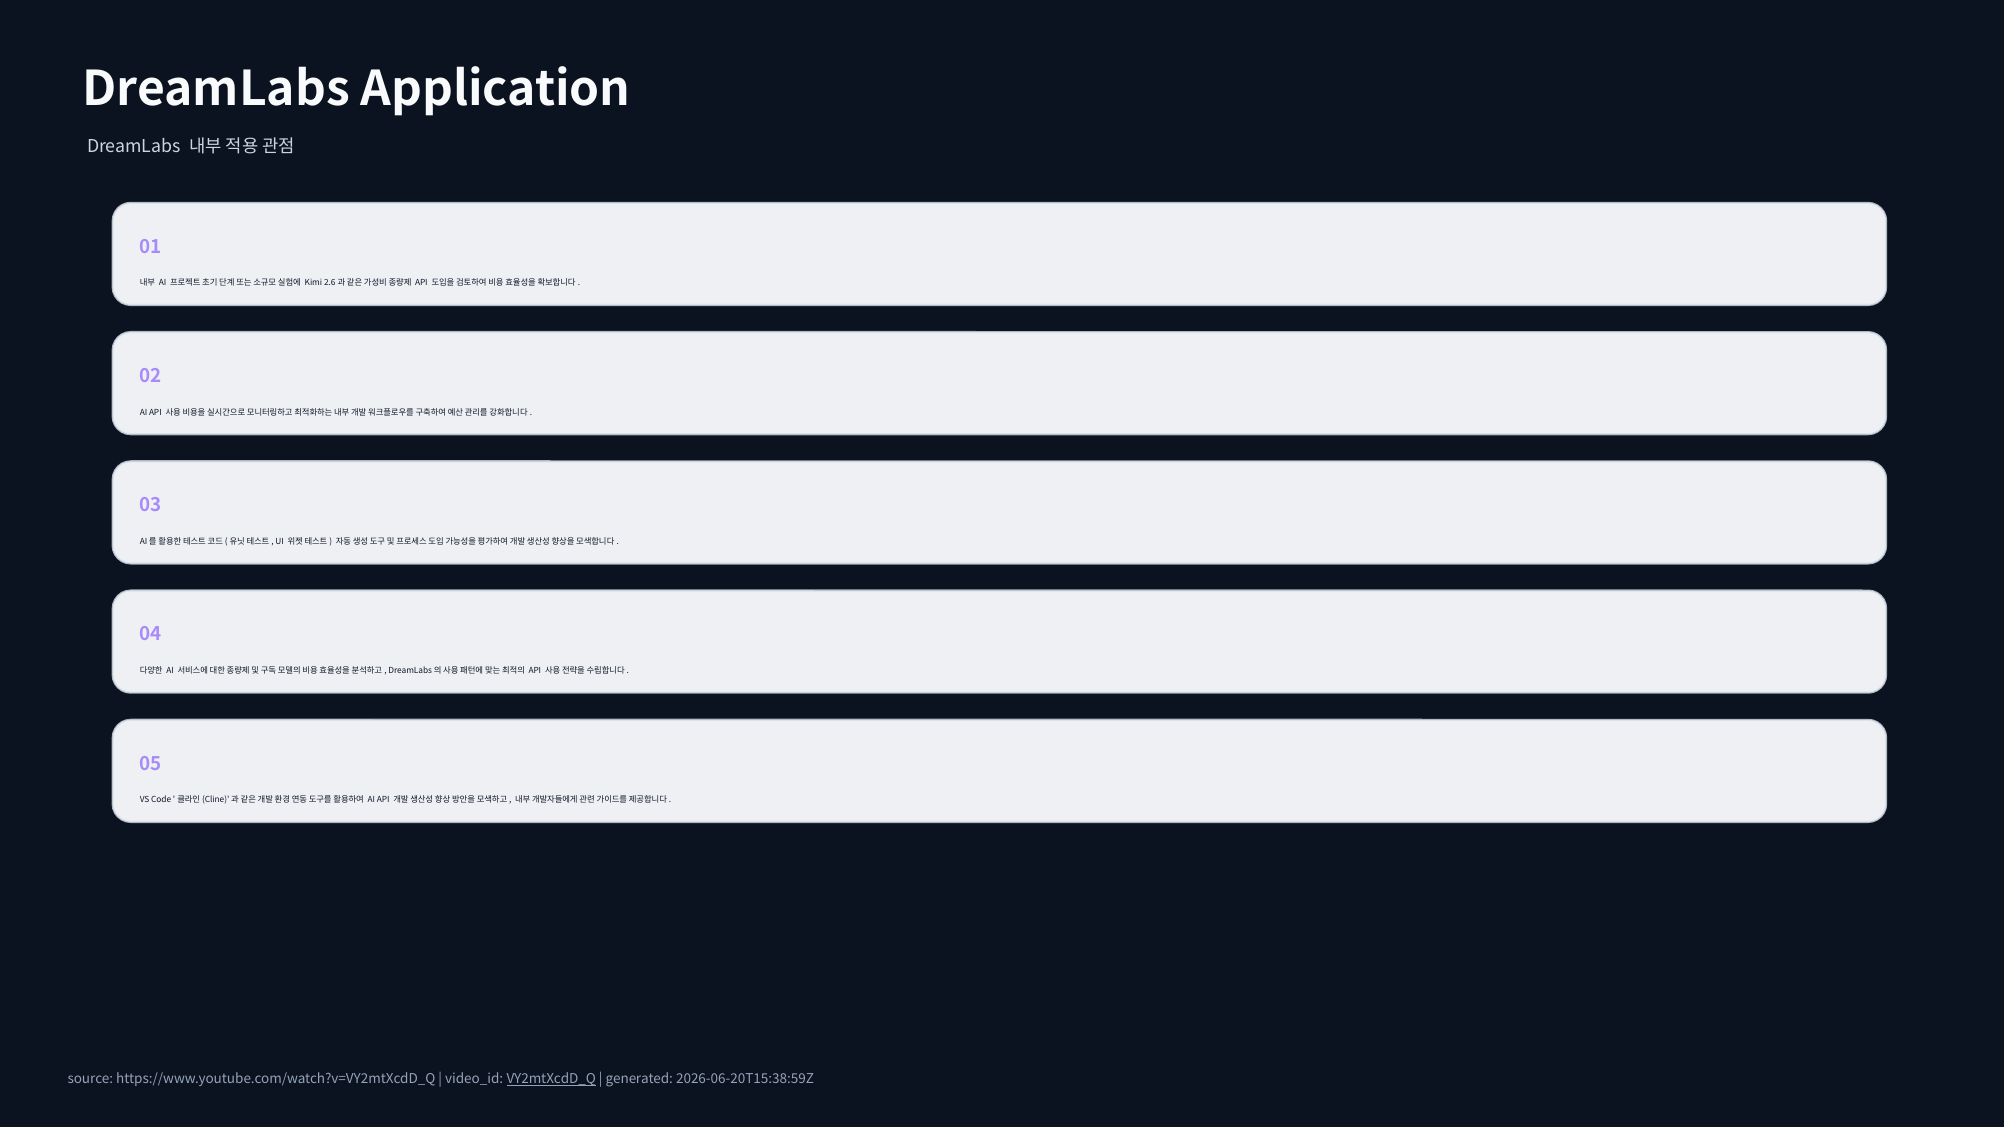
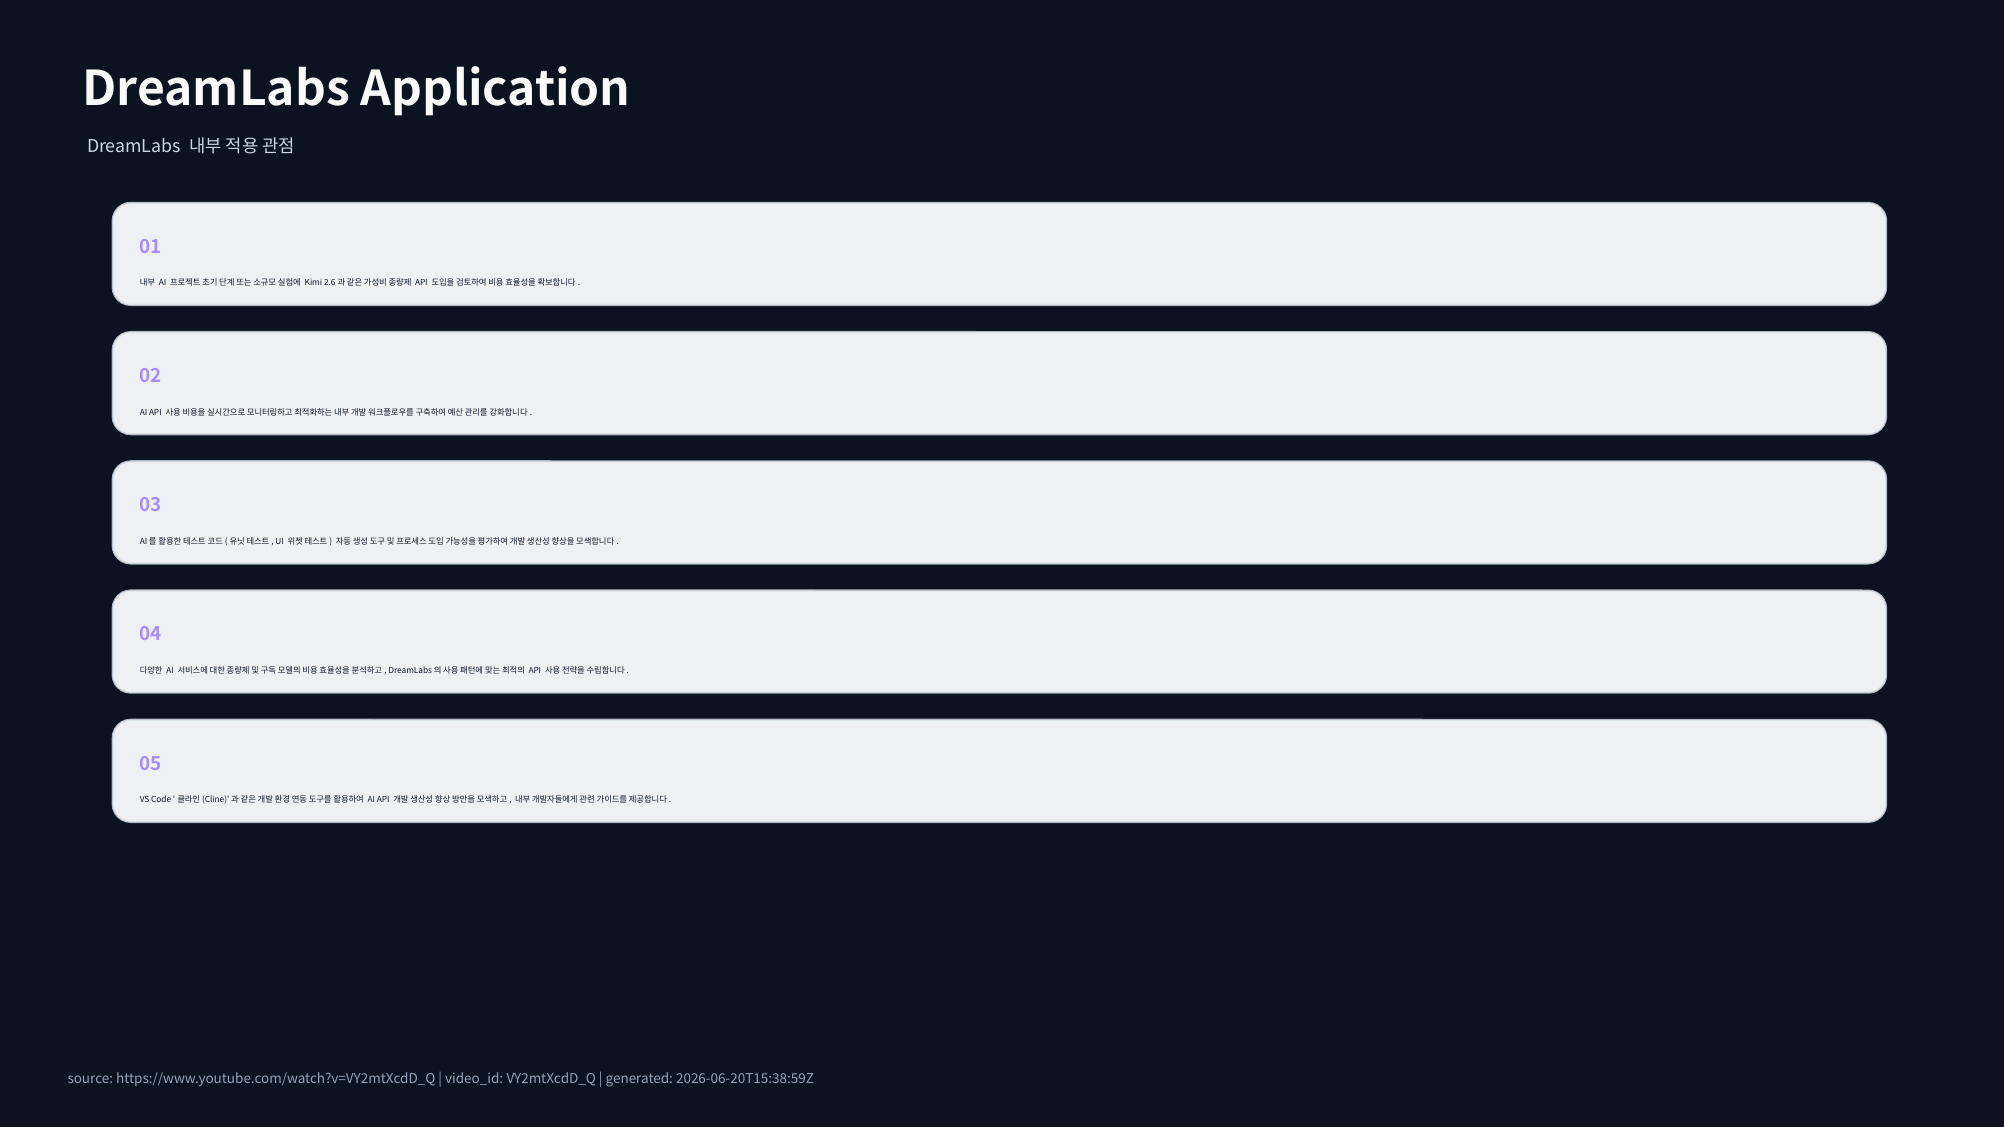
VY2mtXcdD_Q underline: present -> none
